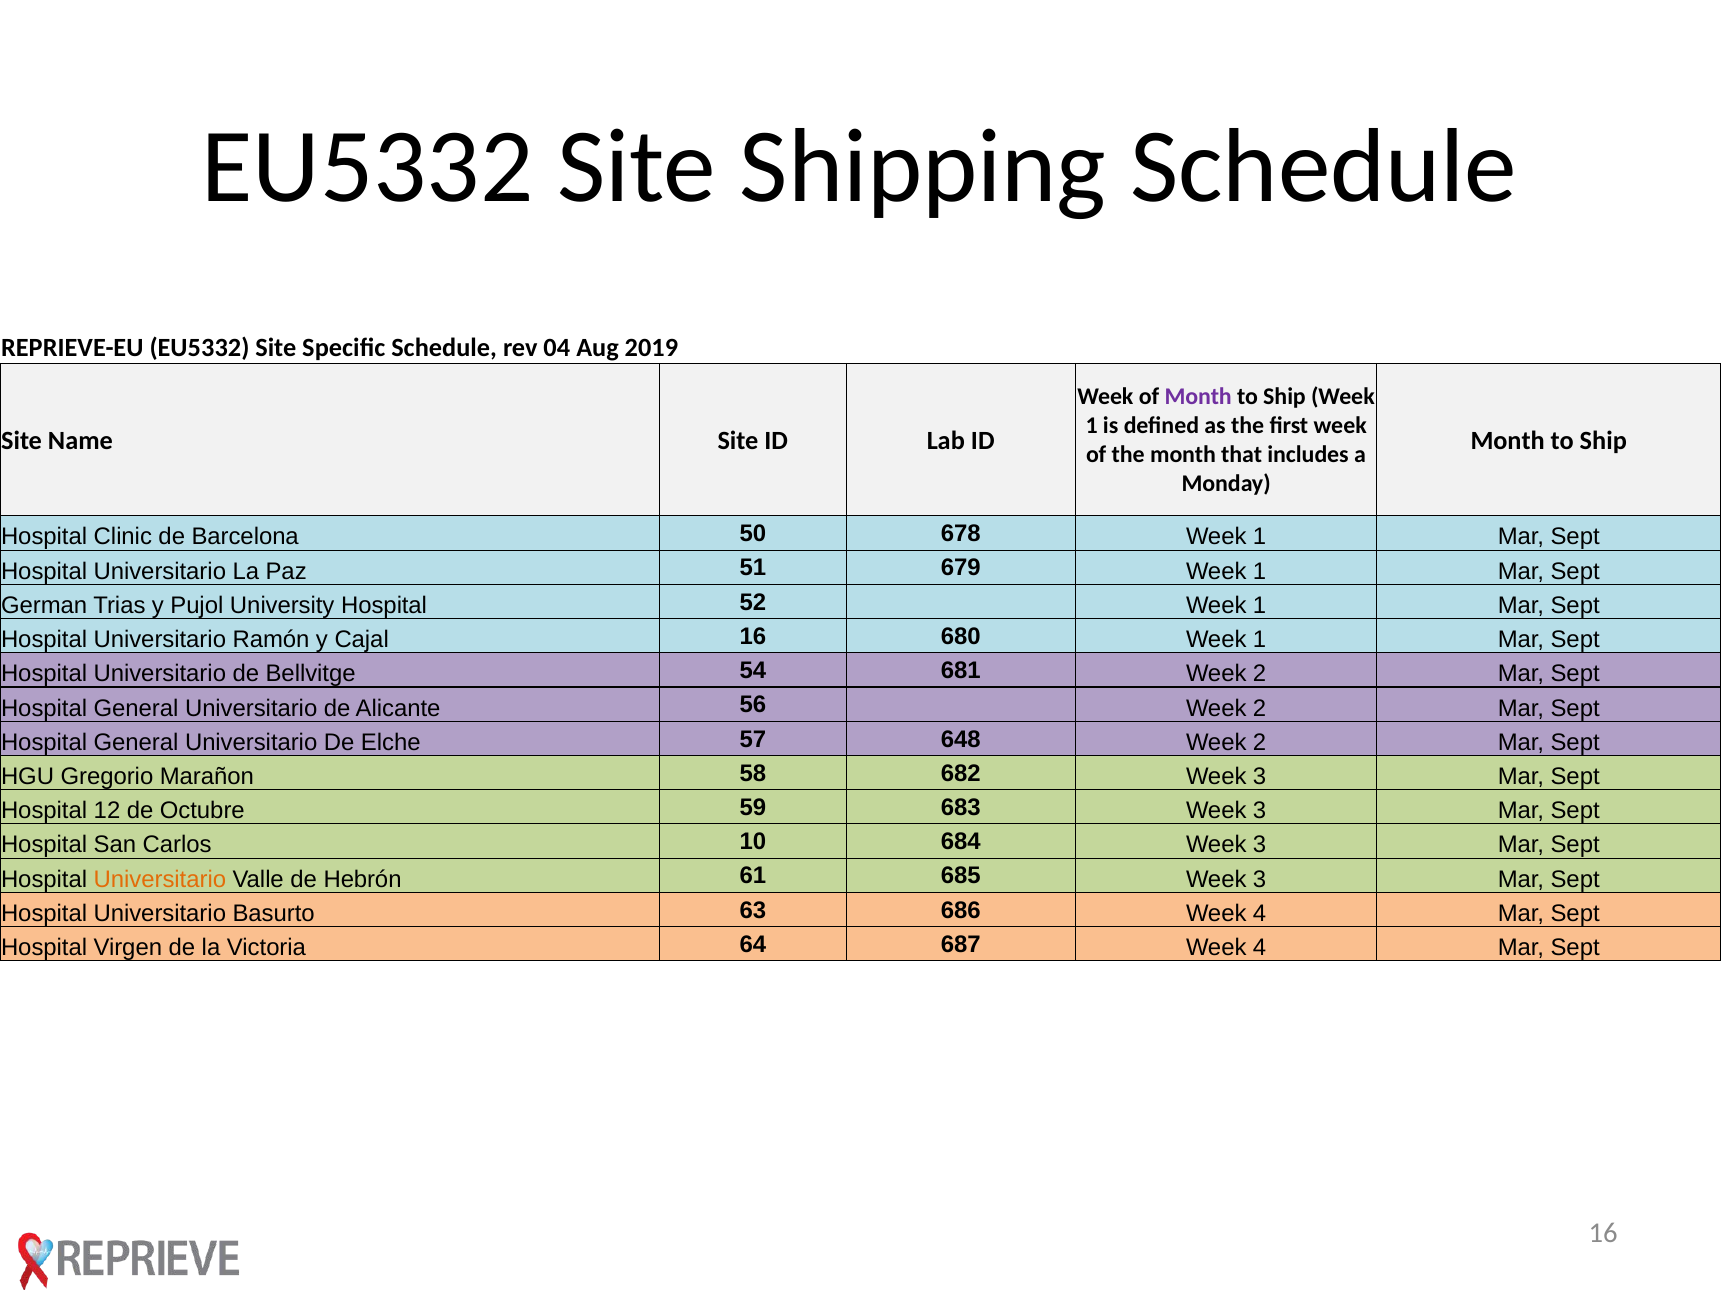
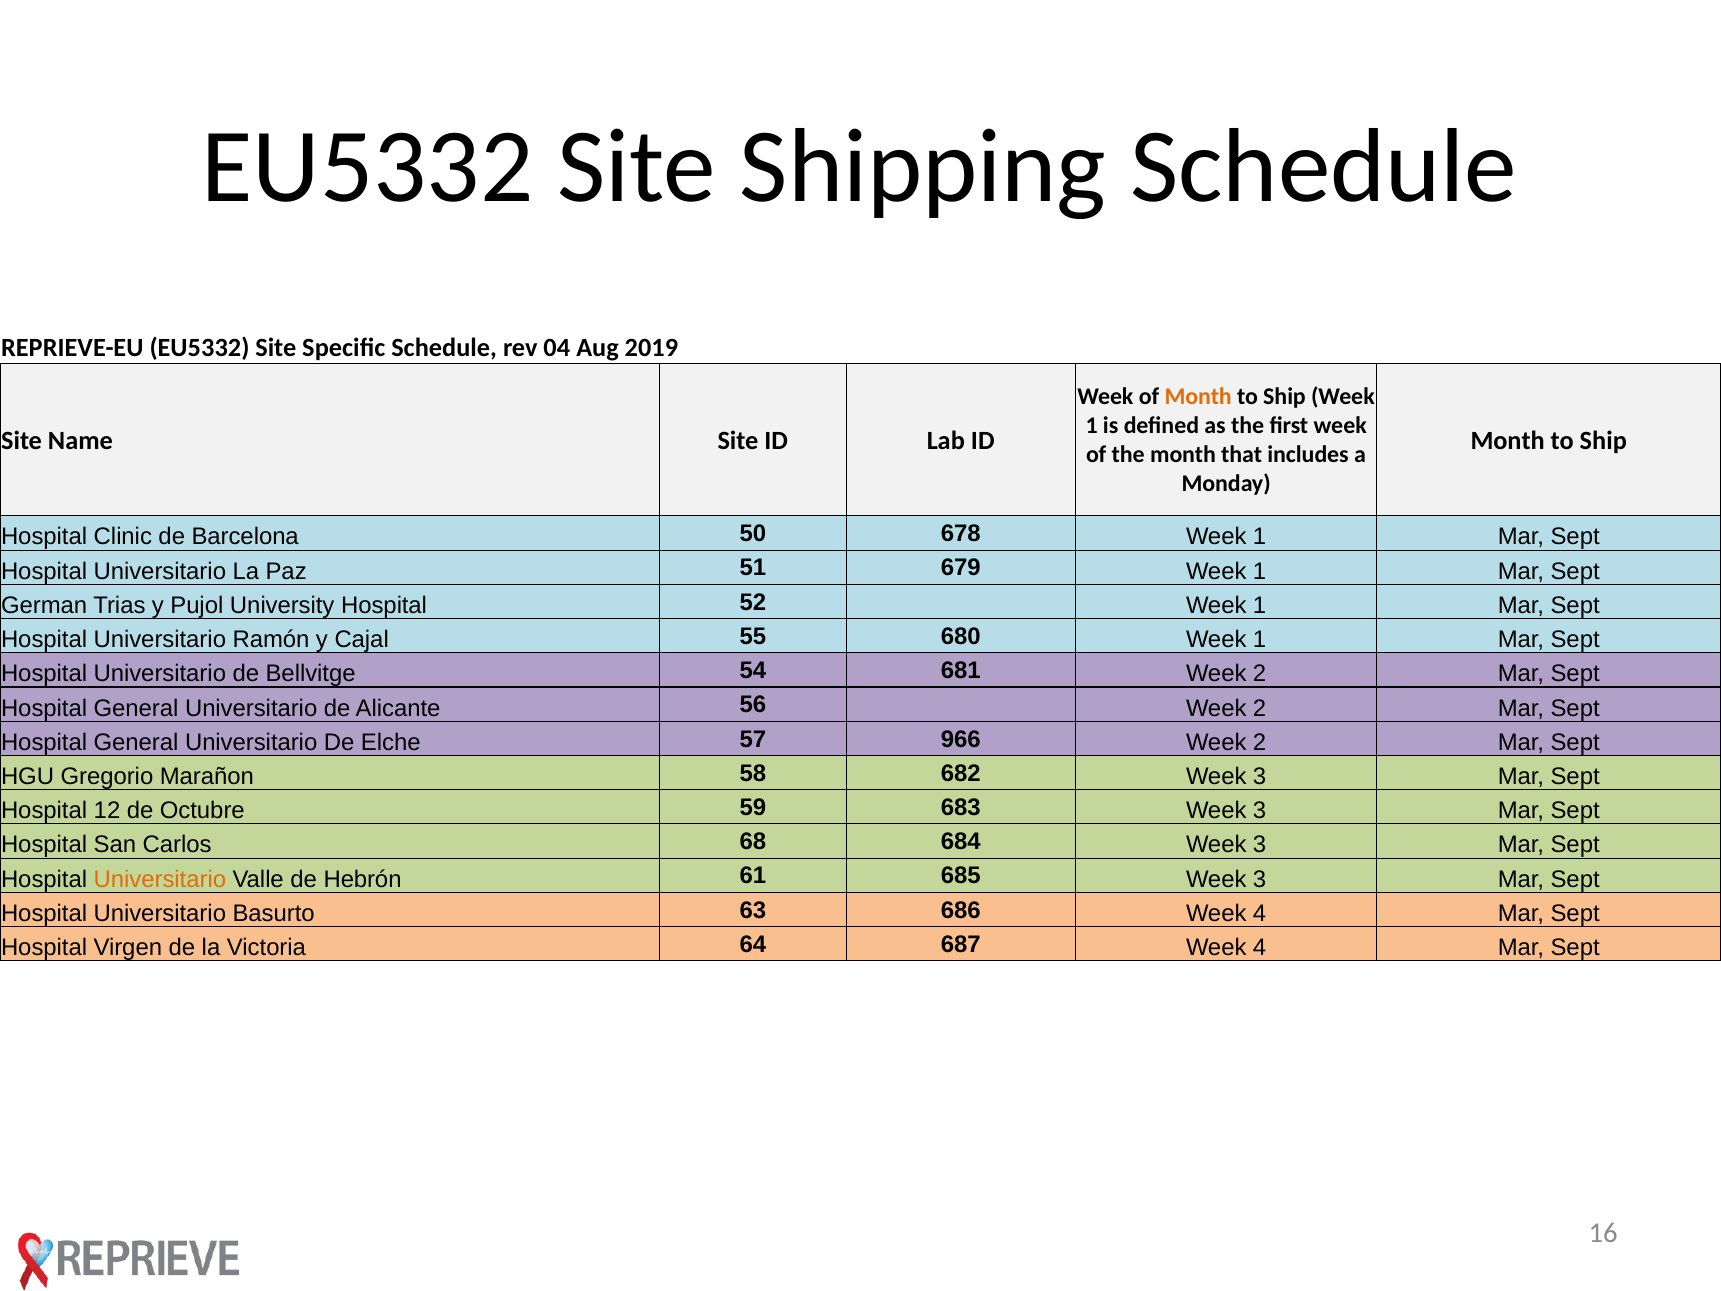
Month at (1198, 397) colour: purple -> orange
Cajal 16: 16 -> 55
648: 648 -> 966
10: 10 -> 68
